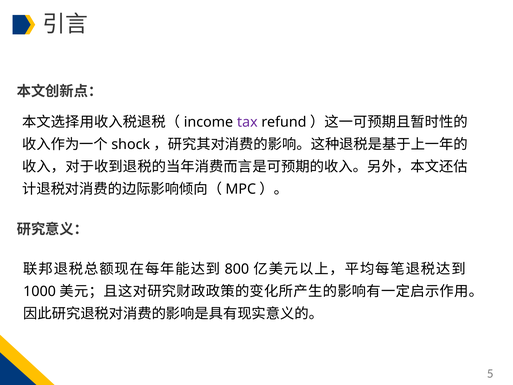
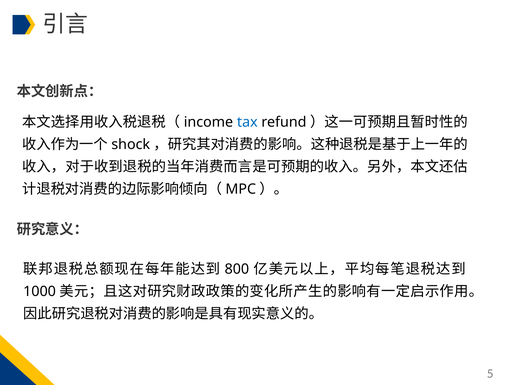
tax colour: purple -> blue
